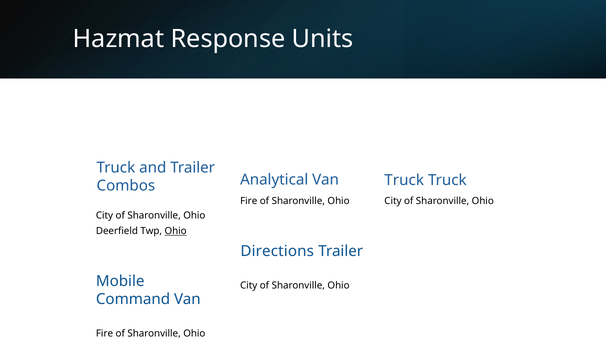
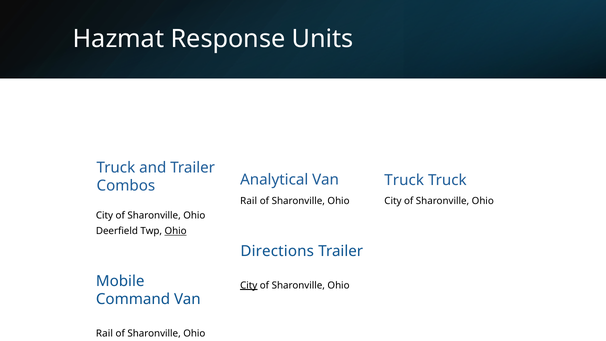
Fire at (249, 201): Fire -> Rail
City at (249, 285) underline: none -> present
Fire at (105, 333): Fire -> Rail
